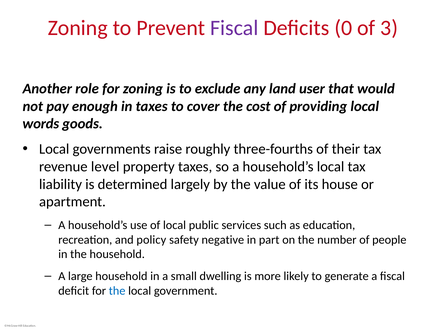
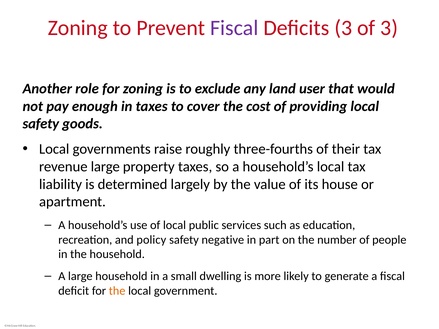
Deficits 0: 0 -> 3
words at (41, 124): words -> safety
revenue level: level -> large
the at (117, 291) colour: blue -> orange
